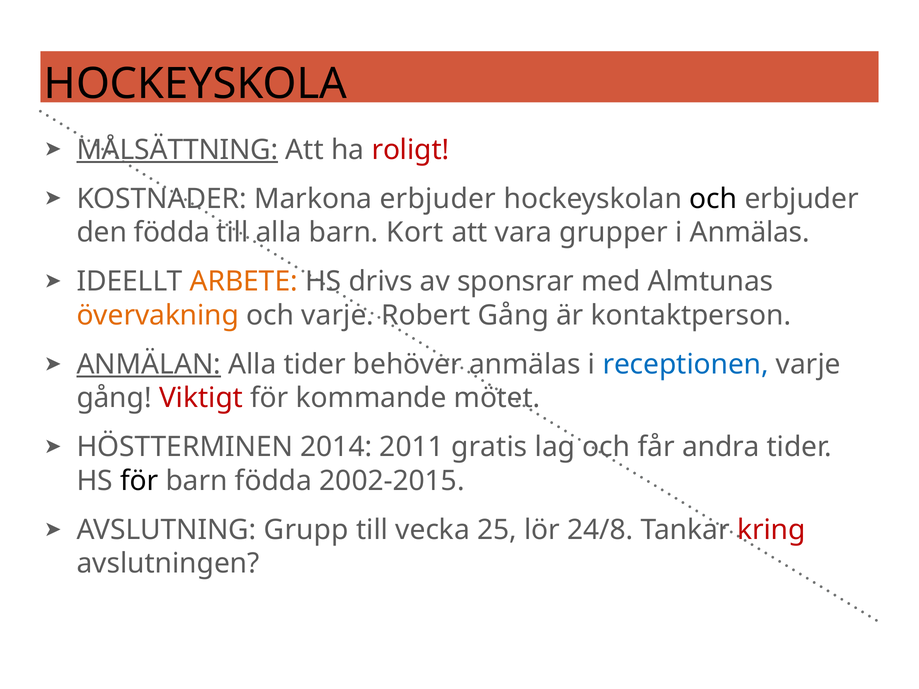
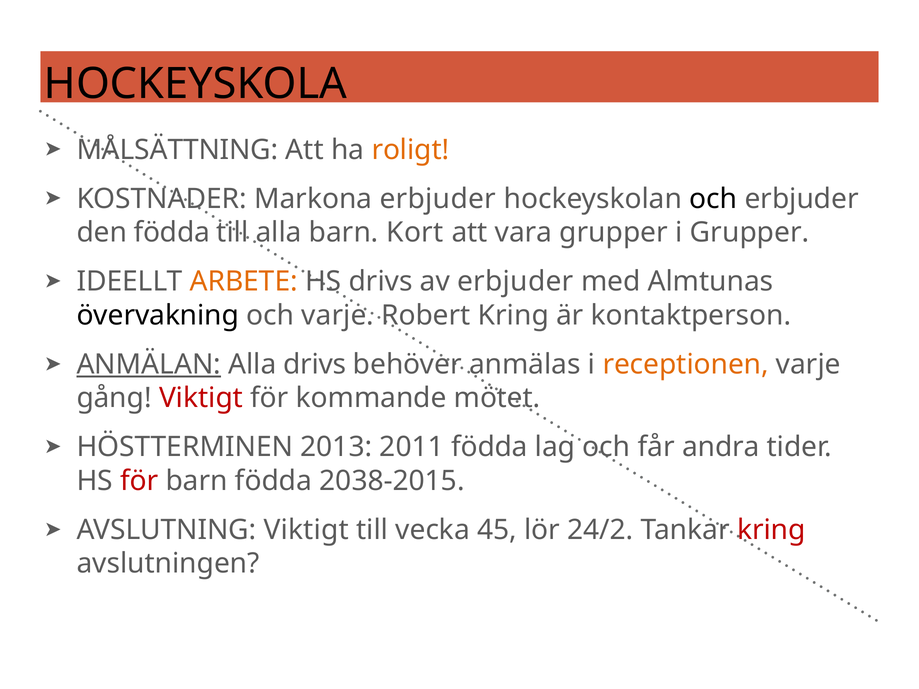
MÅLSÄTTNING underline: present -> none
roligt colour: red -> orange
i Anmälas: Anmälas -> Grupper
av sponsrar: sponsrar -> erbjuder
övervakning colour: orange -> black
Robert Gång: Gång -> Kring
Alla tider: tider -> drivs
receptionen colour: blue -> orange
2014: 2014 -> 2013
2011 gratis: gratis -> födda
för at (139, 481) colour: black -> red
2002-2015: 2002-2015 -> 2038-2015
AVSLUTNING Grupp: Grupp -> Viktigt
25: 25 -> 45
24/8: 24/8 -> 24/2
